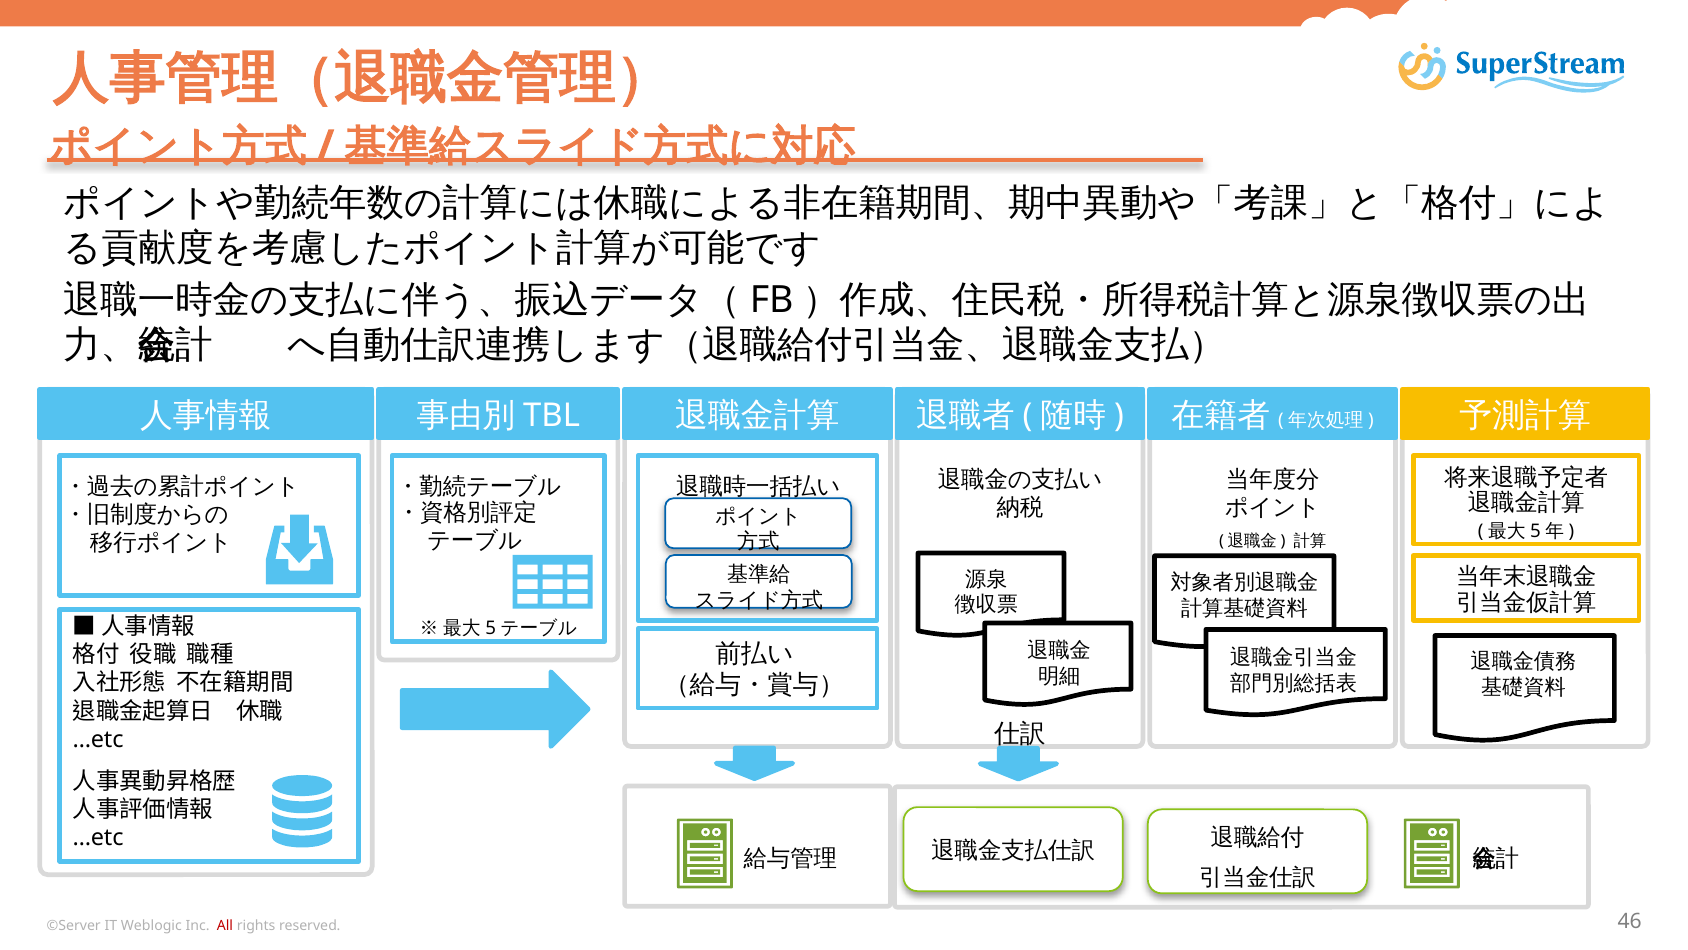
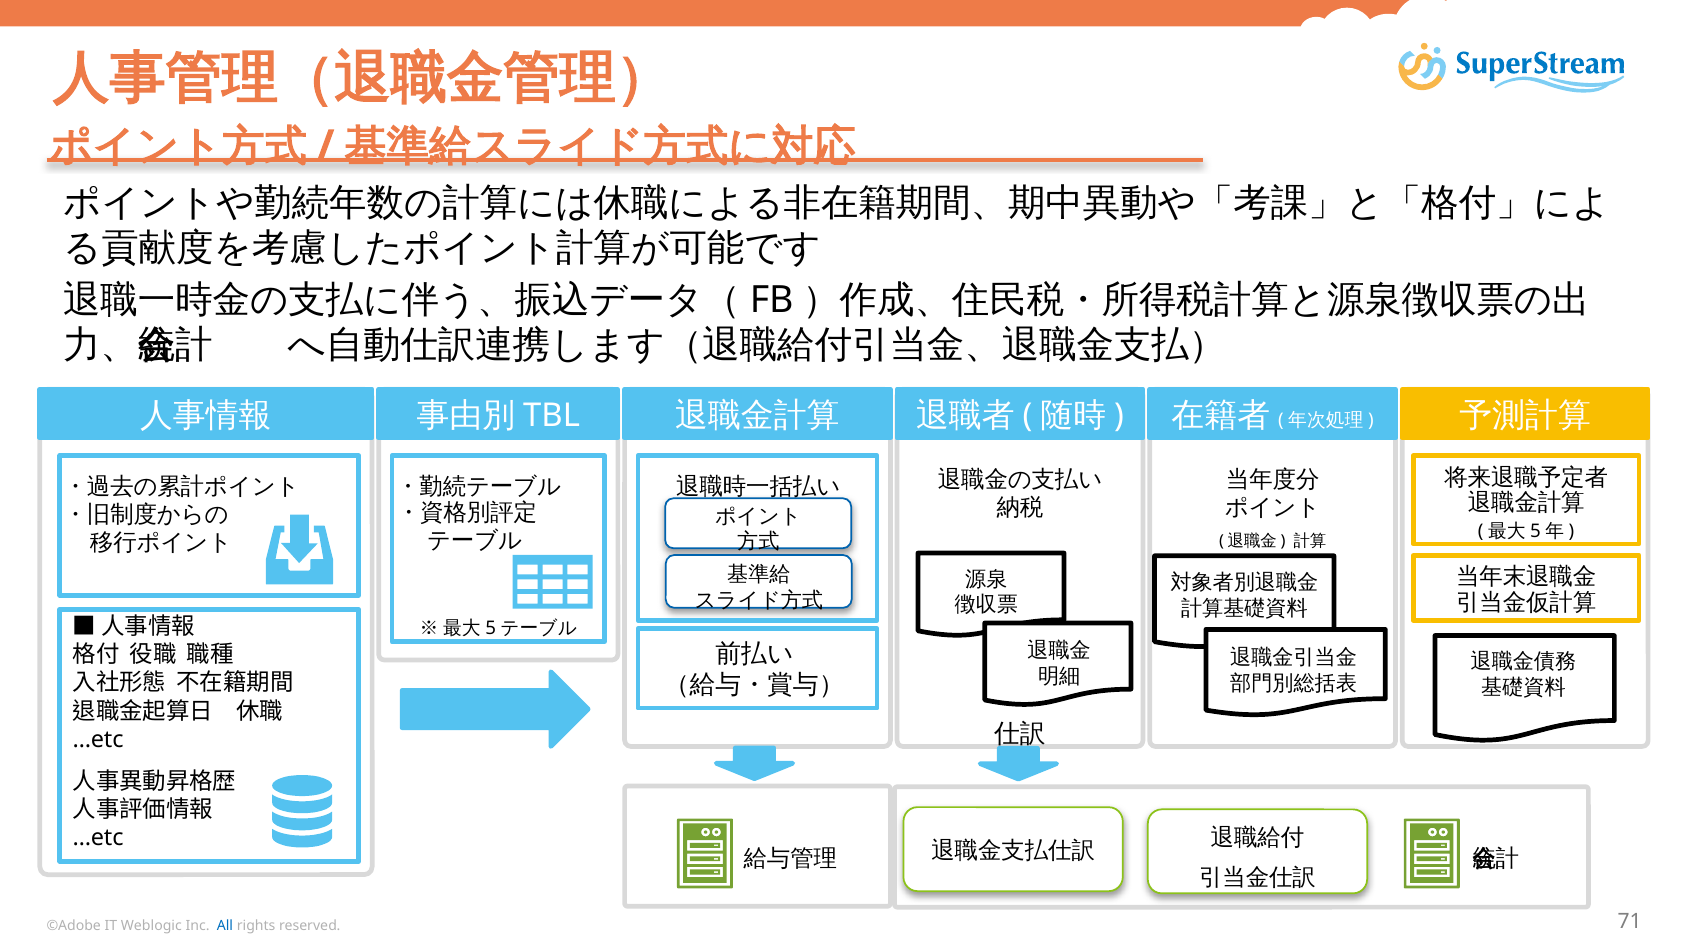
©Server: ©Server -> ©Adobe
All colour: red -> blue
46: 46 -> 71
